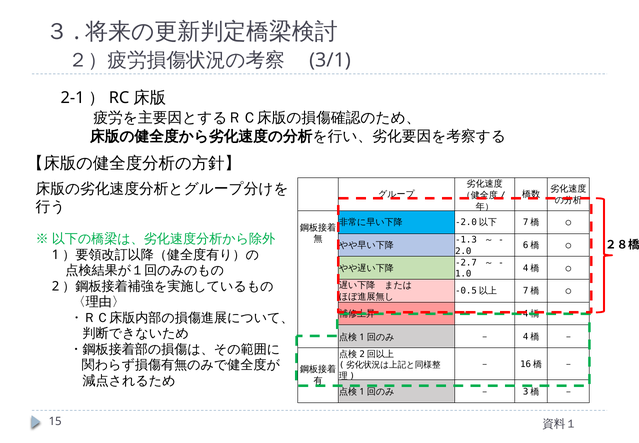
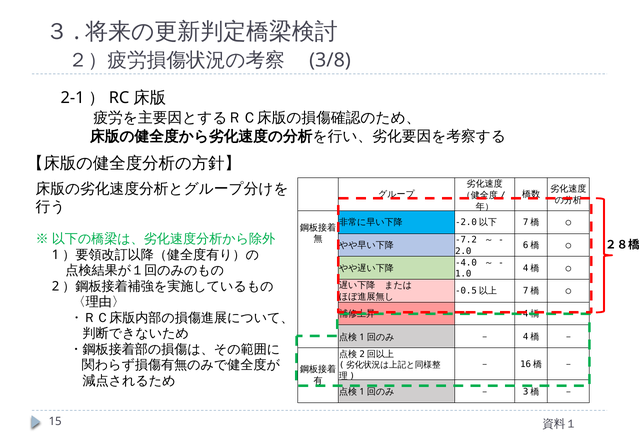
3/1: 3/1 -> 3/8
-1.3: -1.3 -> -7.2
-2.7: -2.7 -> -4.0
